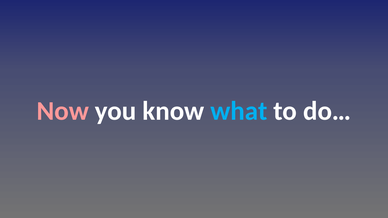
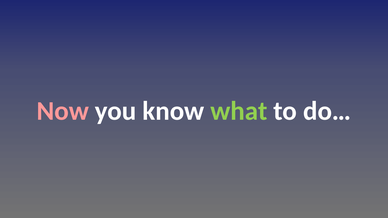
what colour: light blue -> light green
